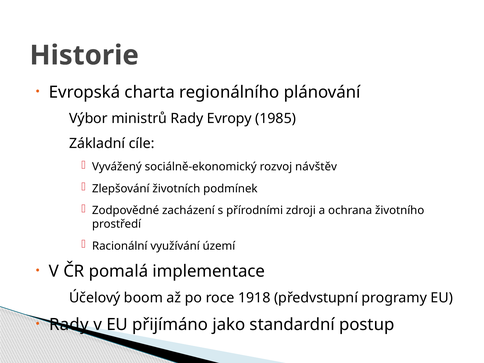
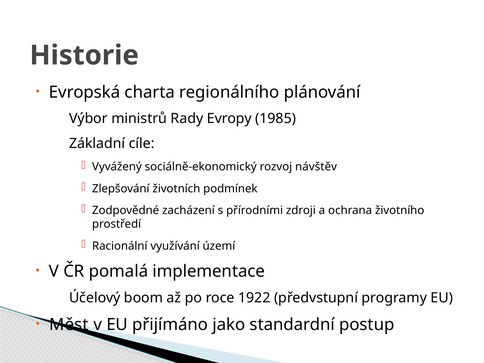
1918: 1918 -> 1922
Rady at (69, 325): Rady -> Měst
